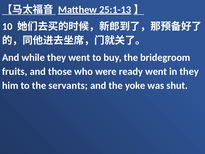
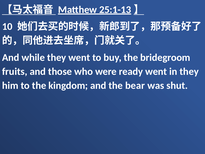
servants: servants -> kingdom
yoke: yoke -> bear
